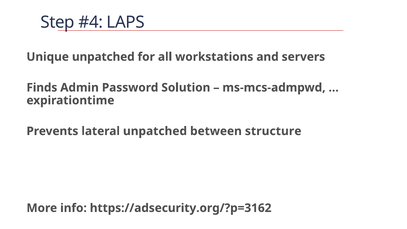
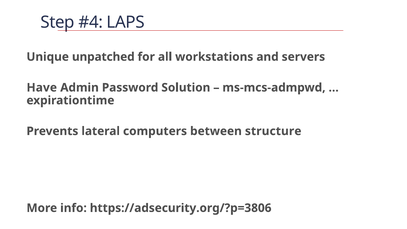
Finds: Finds -> Have
lateral unpatched: unpatched -> computers
https://adsecurity.org/?p=3162: https://adsecurity.org/?p=3162 -> https://adsecurity.org/?p=3806
